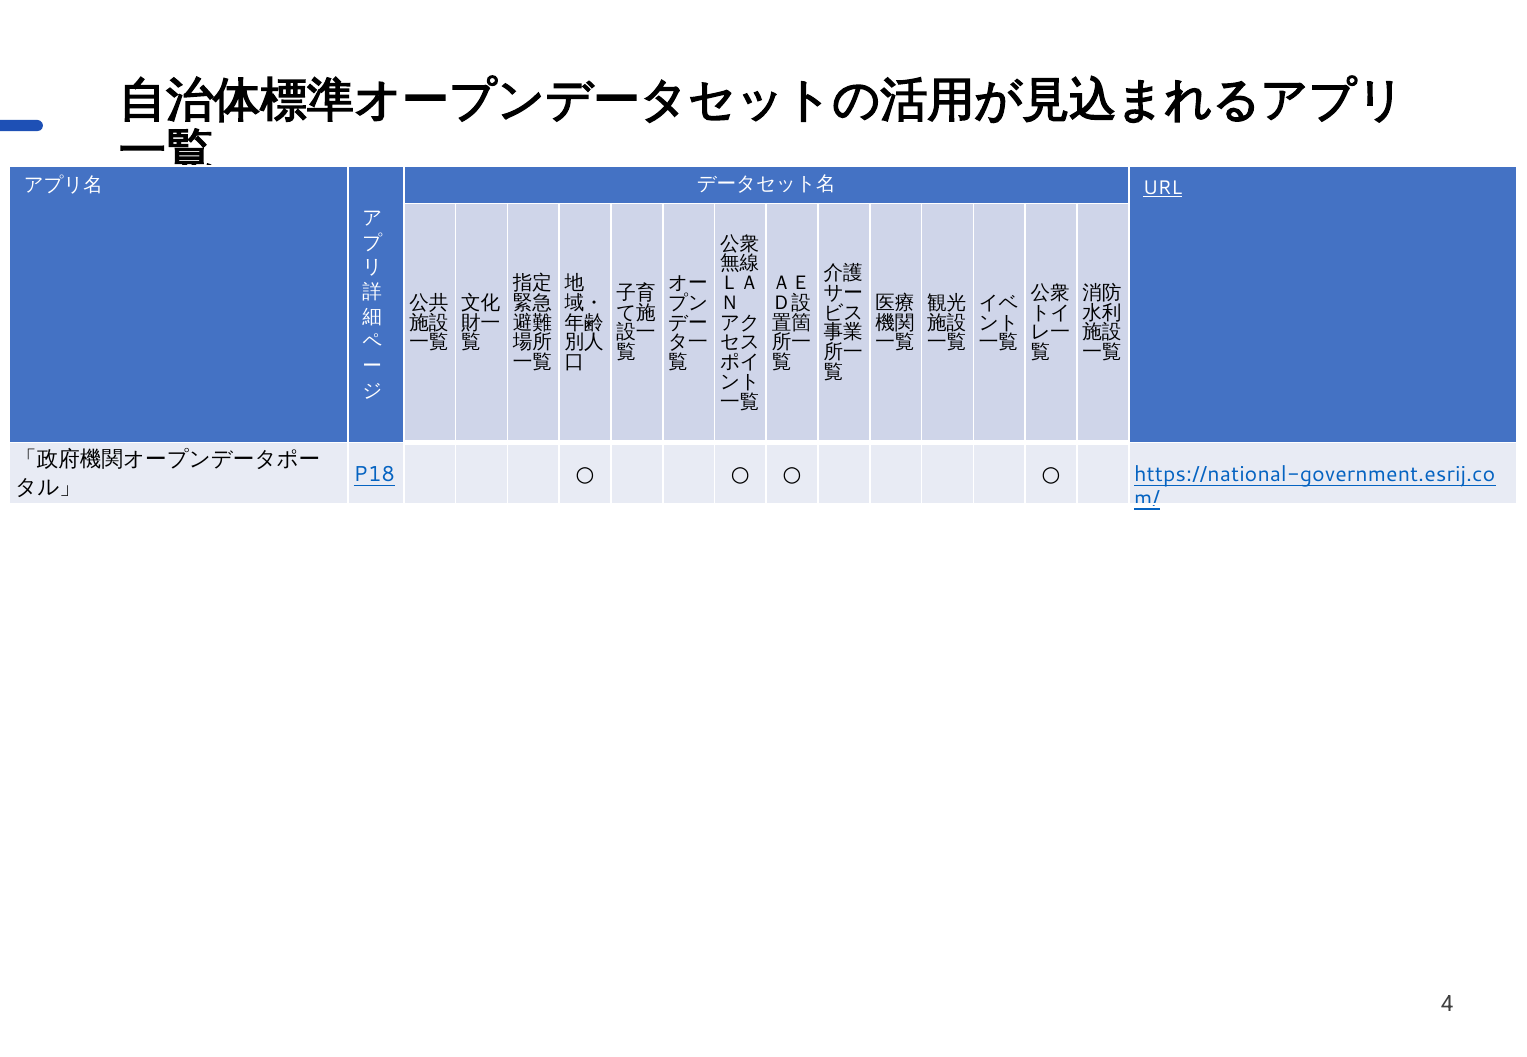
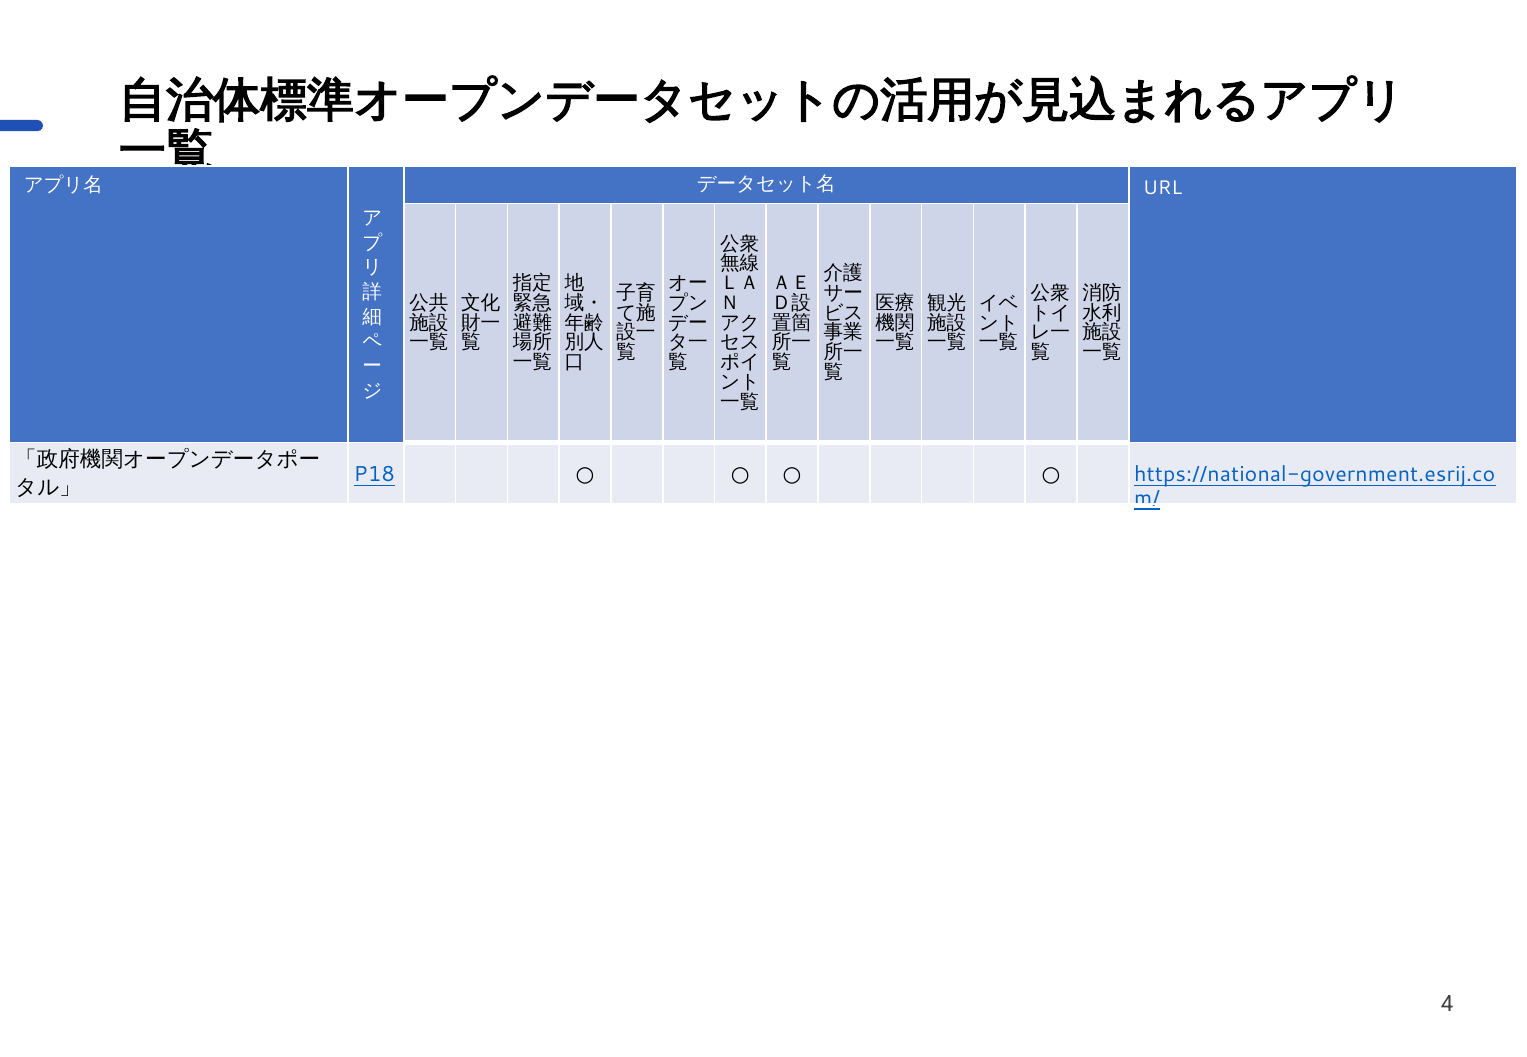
URL underline: present -> none
